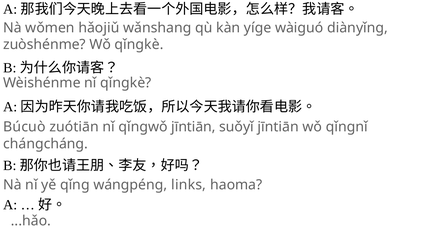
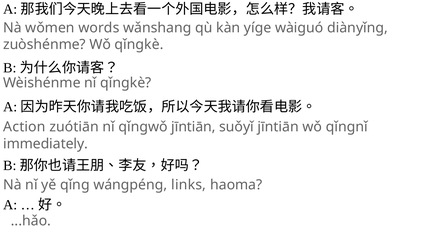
hǎojiǔ: hǎojiǔ -> words
Búcuò: Búcuò -> Action
chángcháng: chángcháng -> immediately
